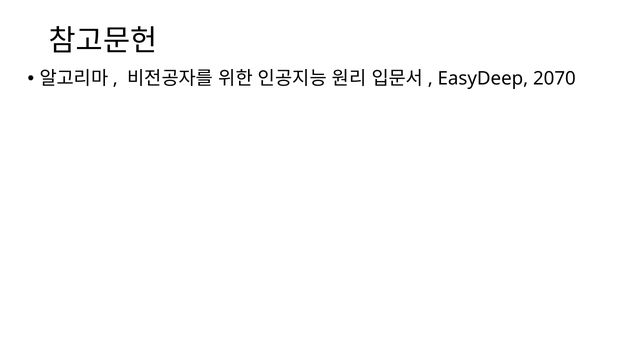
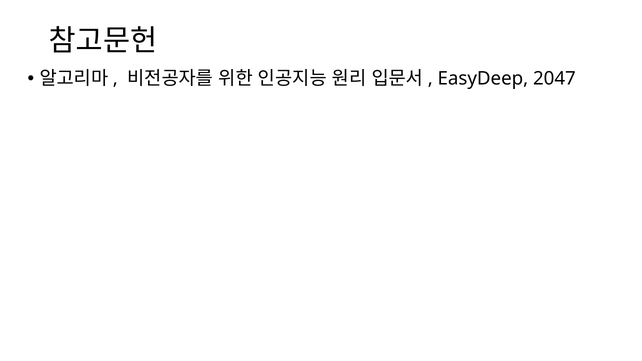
2070: 2070 -> 2047
